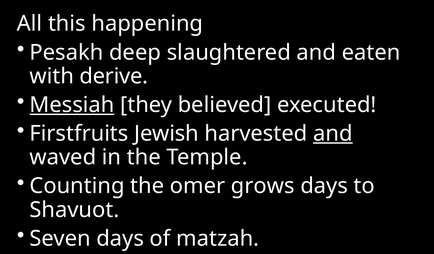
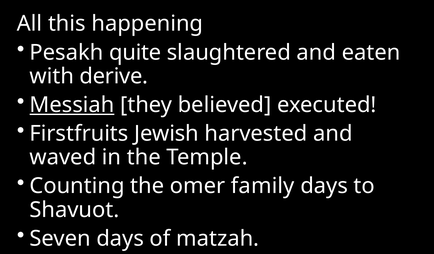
deep: deep -> quite
and at (333, 134) underline: present -> none
grows: grows -> family
